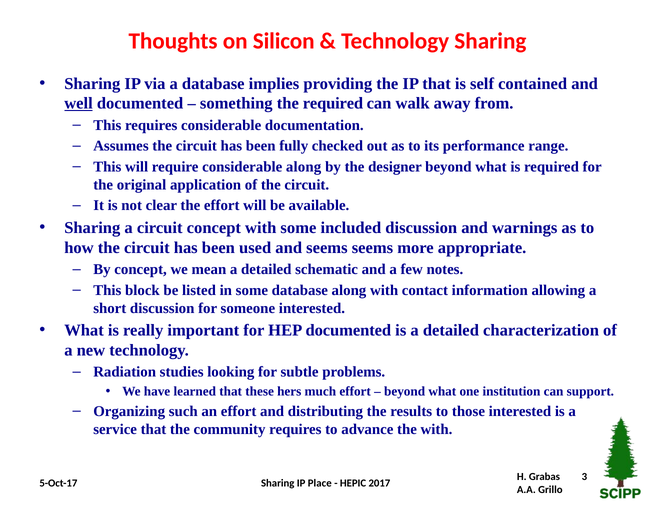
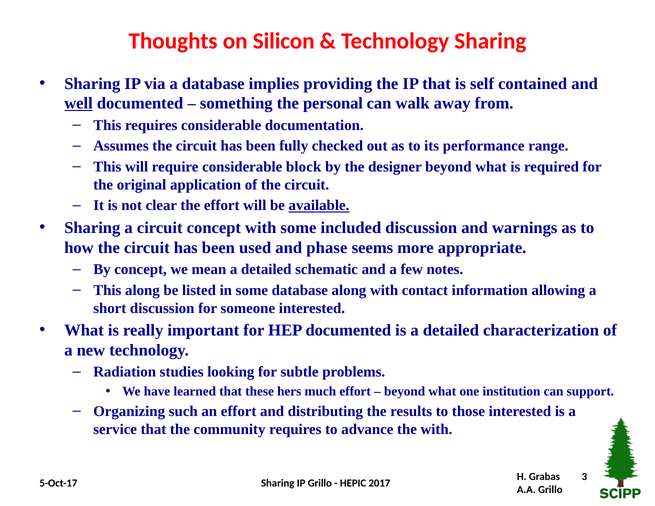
the required: required -> personal
considerable along: along -> block
available underline: none -> present
and seems: seems -> phase
This block: block -> along
IP Place: Place -> Grillo
